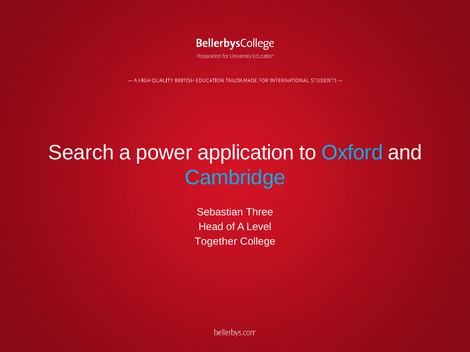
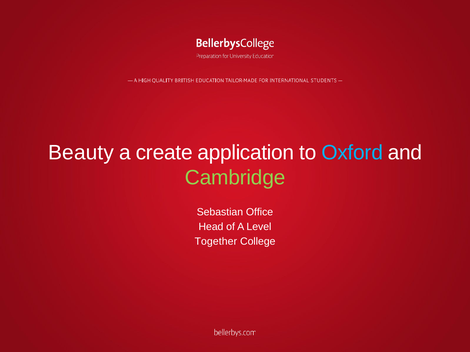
Search: Search -> Beauty
power: power -> create
Cambridge colour: light blue -> light green
Three: Three -> Office
